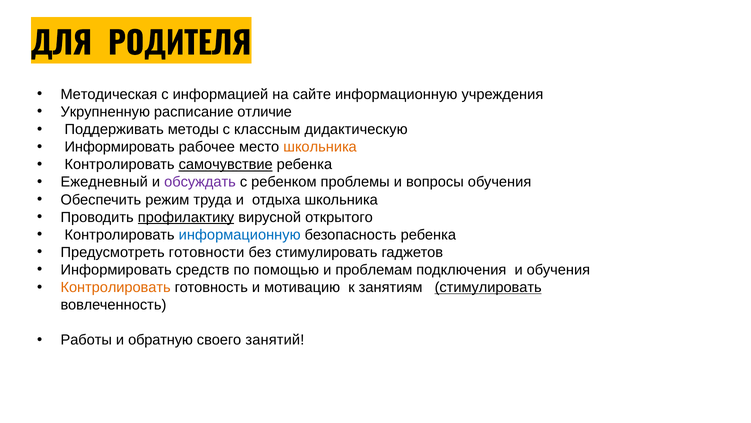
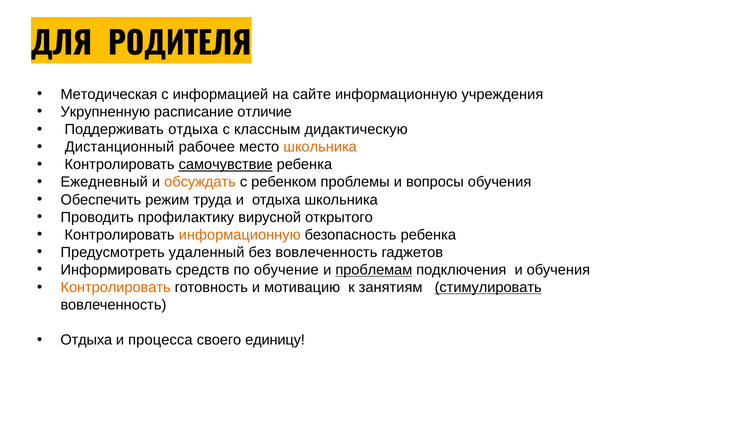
Поддерживать методы: методы -> отдыха
Информировать at (120, 147): Информировать -> Дистанционный
обсуждать colour: purple -> orange
профилактику underline: present -> none
информационную at (240, 234) colour: blue -> orange
готовности: готовности -> удаленный
без стимулировать: стимулировать -> вовлеченность
помощью: помощью -> обучение
проблемам underline: none -> present
Работы at (86, 340): Работы -> Отдыха
обратную: обратную -> процесса
занятий: занятий -> единицу
